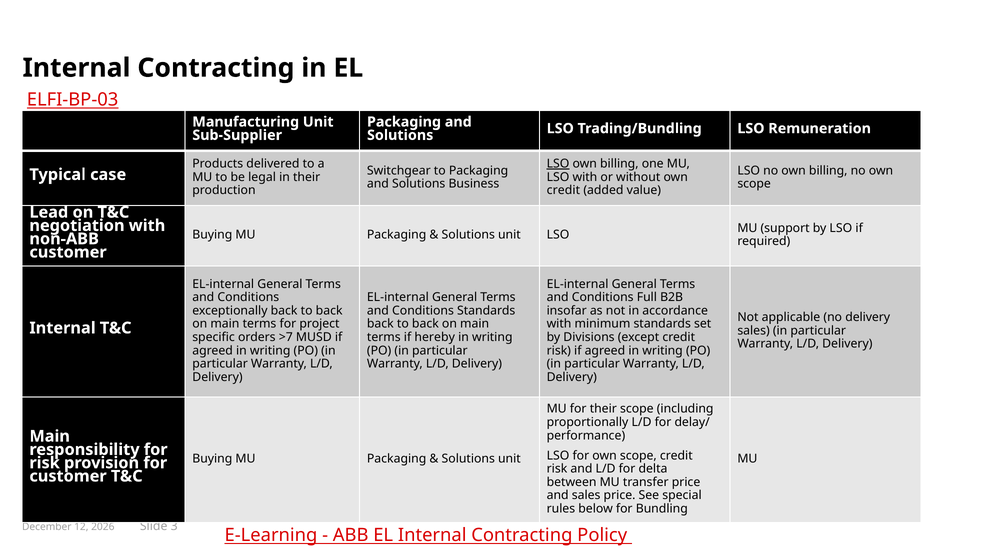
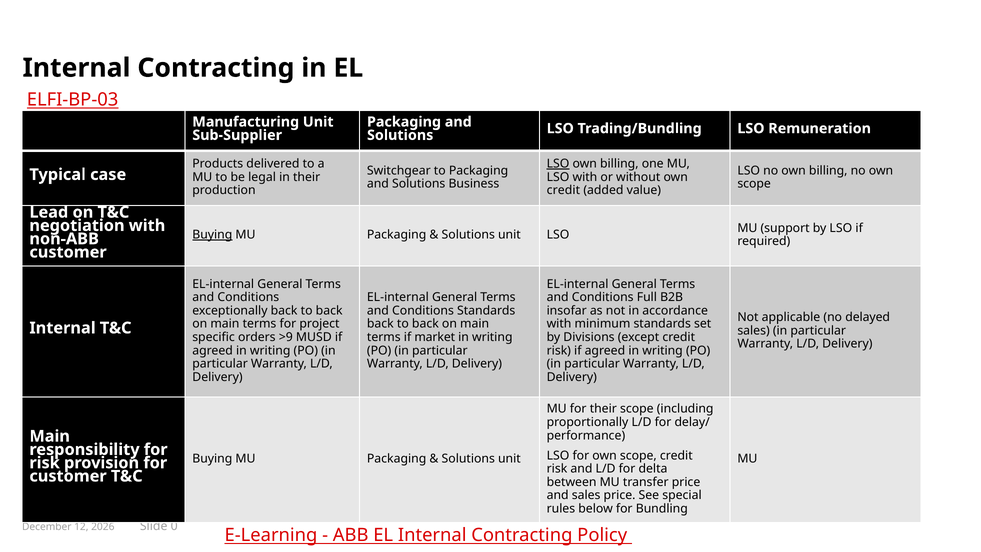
Buying at (212, 235) underline: none -> present
no delivery: delivery -> delayed
>7: >7 -> >9
hereby: hereby -> market
3: 3 -> 0
